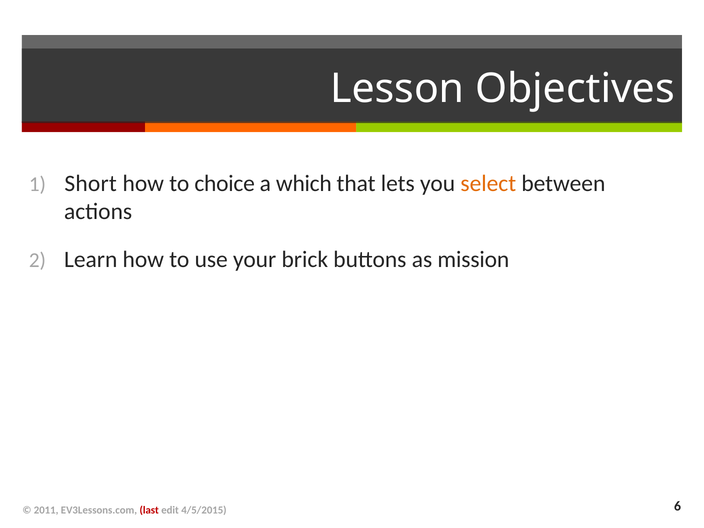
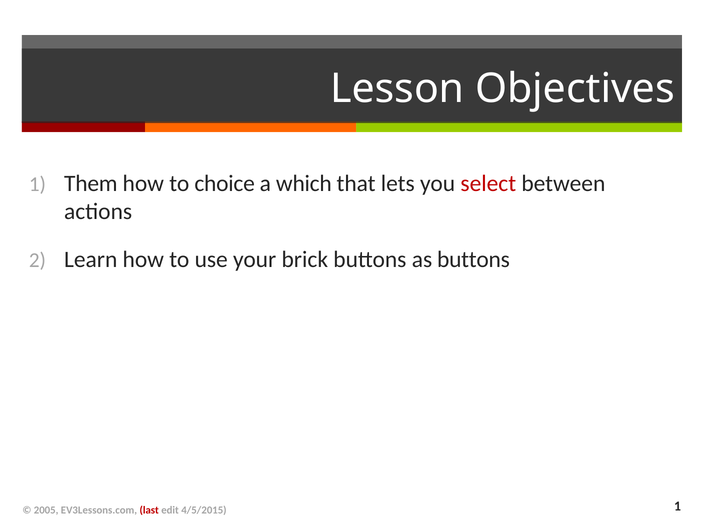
Short: Short -> Them
select colour: orange -> red
as mission: mission -> buttons
2011: 2011 -> 2005
4/5/2015 6: 6 -> 1
